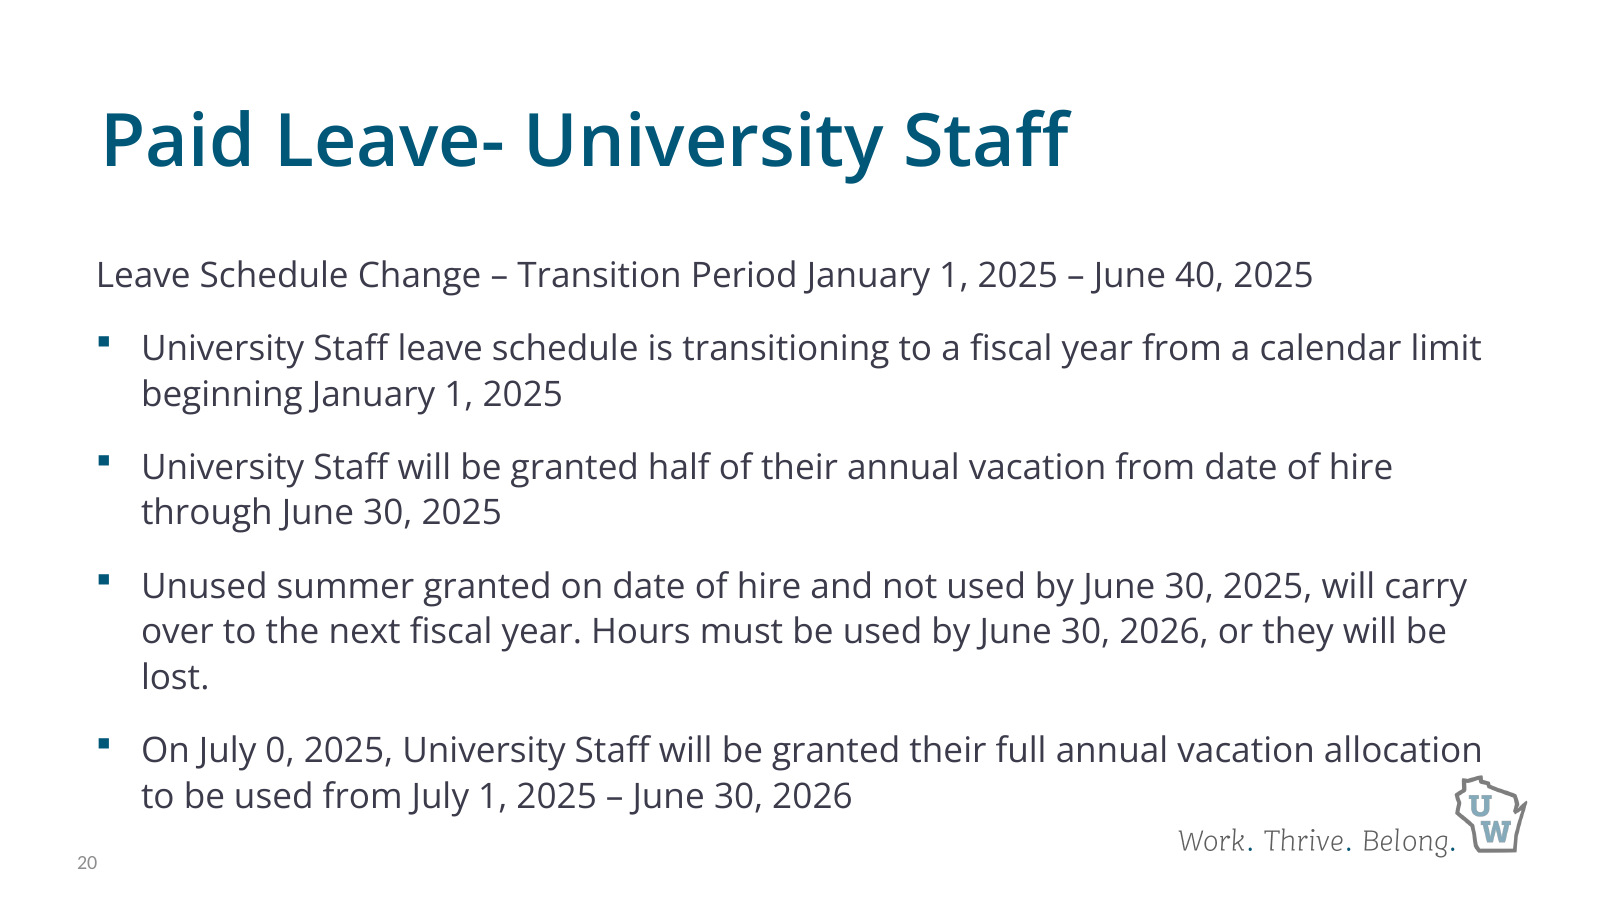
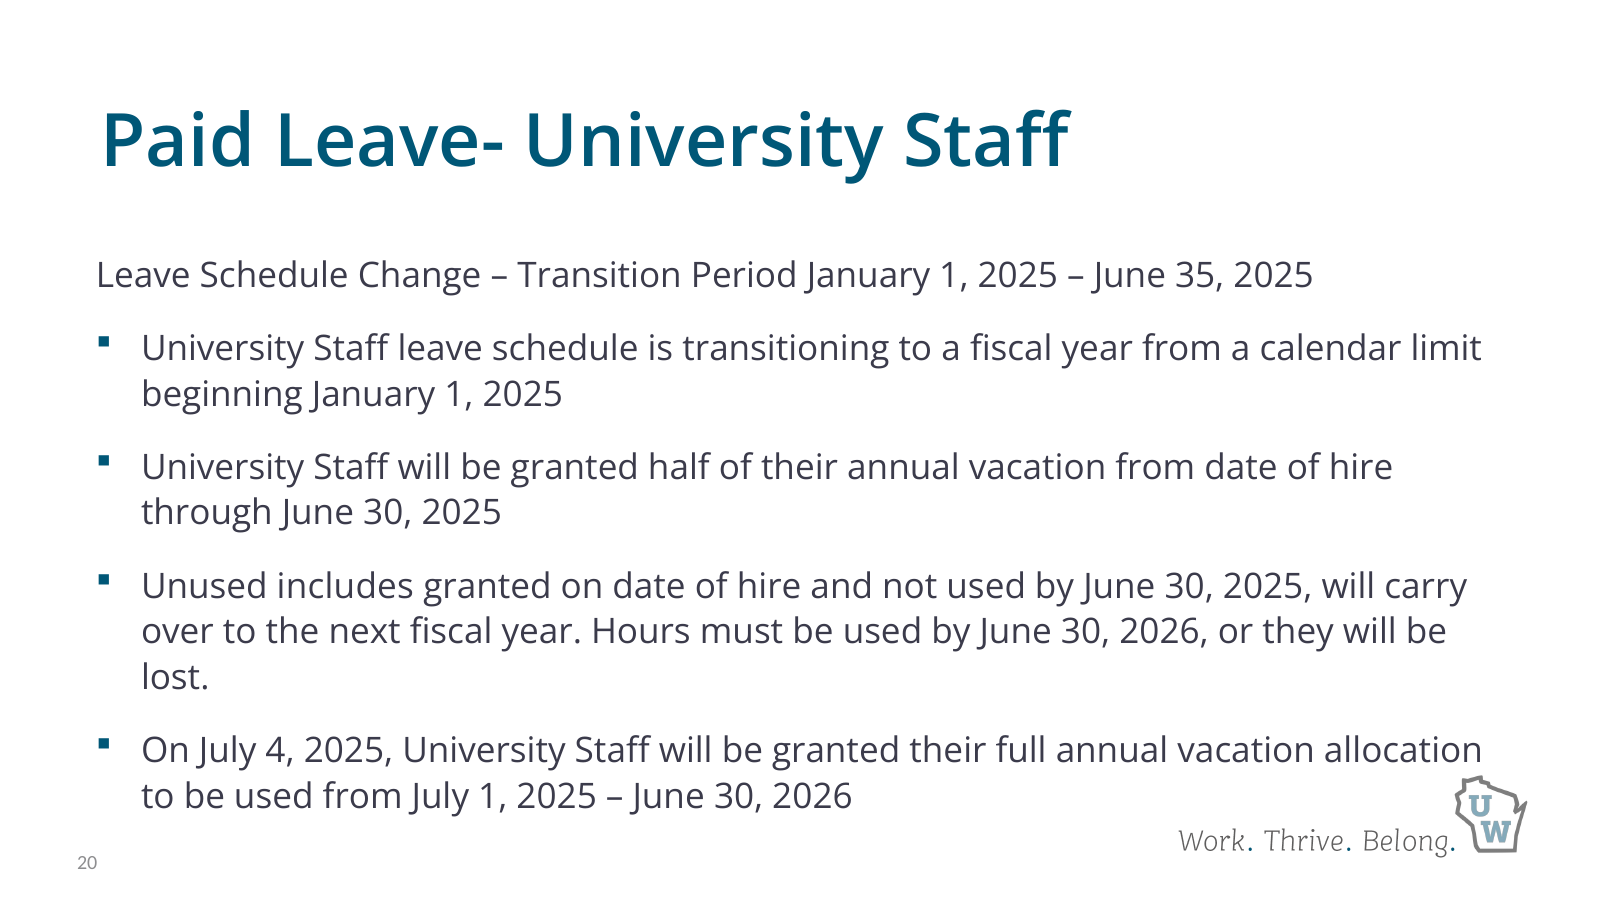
40: 40 -> 35
summer: summer -> includes
0: 0 -> 4
